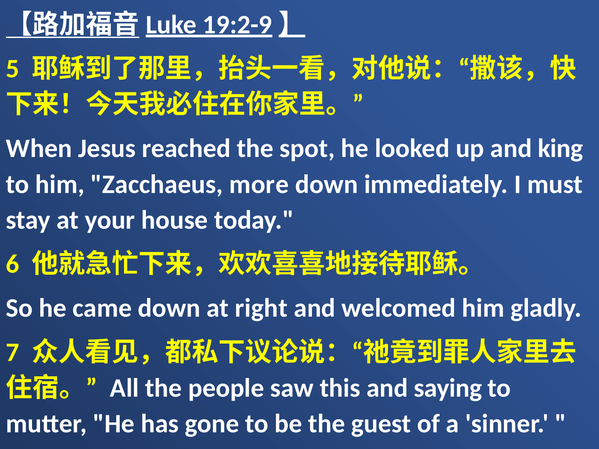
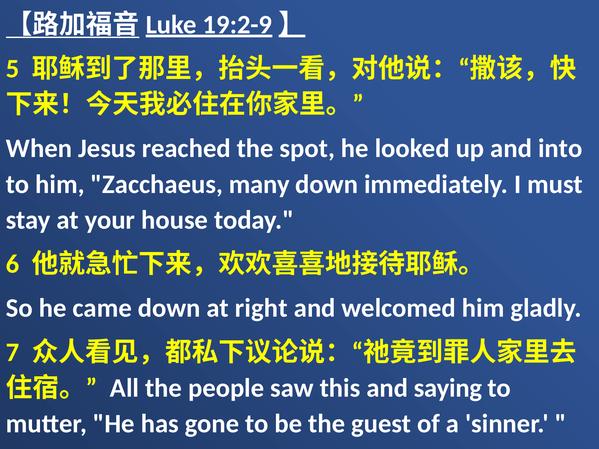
king: king -> into
more: more -> many
